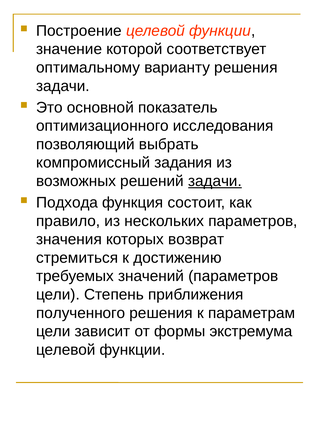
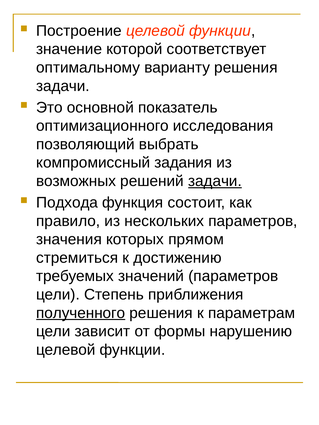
возврат: возврат -> прямом
полученного underline: none -> present
экстремума: экстремума -> нарушению
